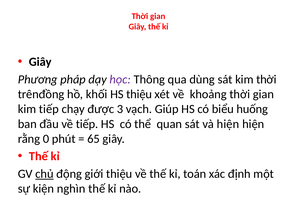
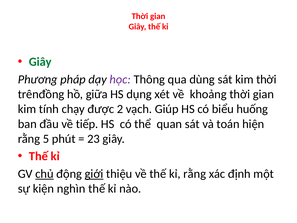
Giây at (40, 62) colour: black -> green
khối: khối -> giữa
HS thiệu: thiệu -> dụng
kim tiếp: tiếp -> tính
3: 3 -> 2
và hiện: hiện -> toán
0: 0 -> 5
65: 65 -> 23
giới underline: none -> present
kỉ toán: toán -> rằng
